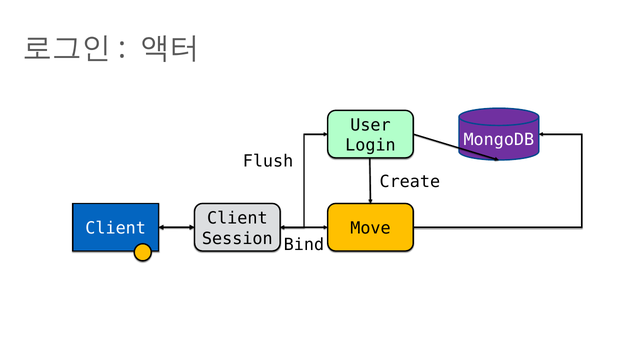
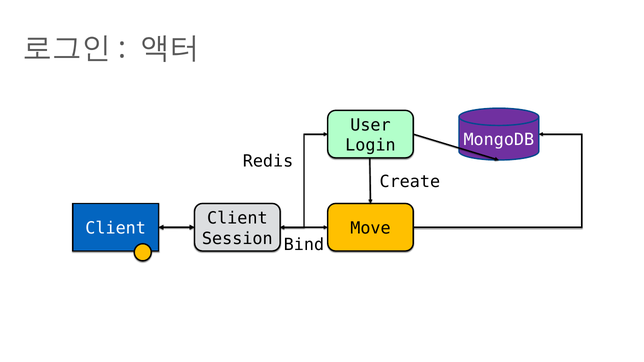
Flush: Flush -> Redis
